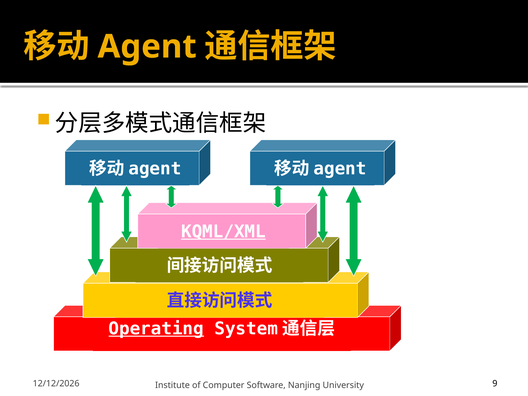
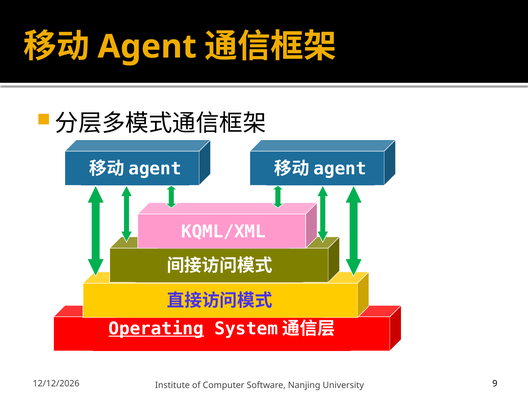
KQML/XML underline: present -> none
